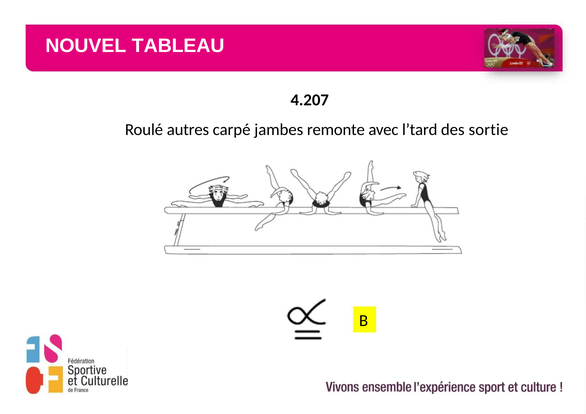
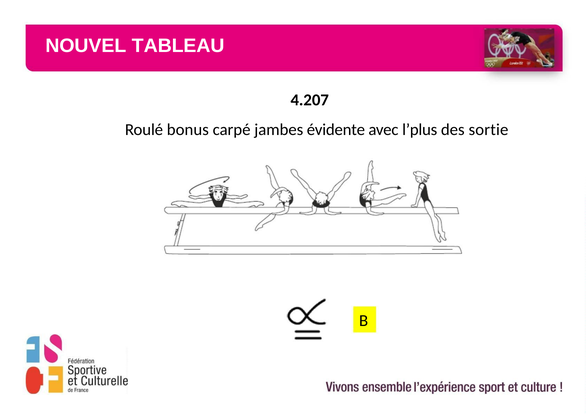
autres: autres -> bonus
remonte: remonte -> évidente
l’tard: l’tard -> l’plus
